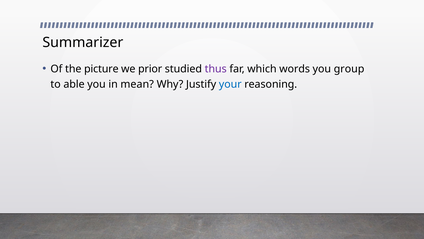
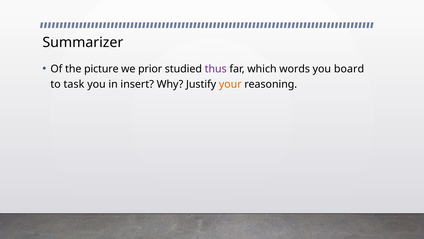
group: group -> board
able: able -> task
mean: mean -> insert
your colour: blue -> orange
